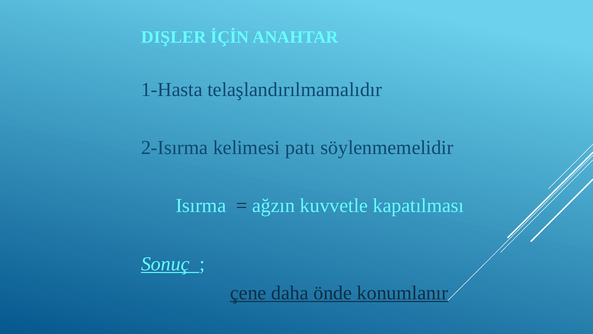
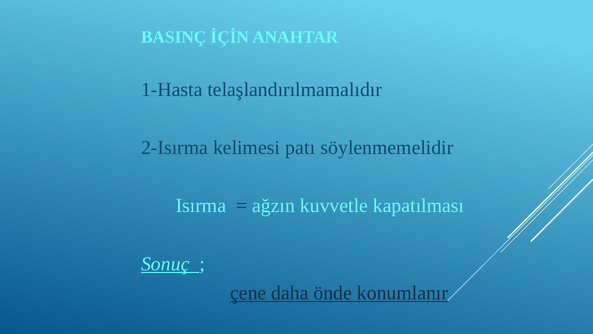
DIŞLER: DIŞLER -> BASINÇ
